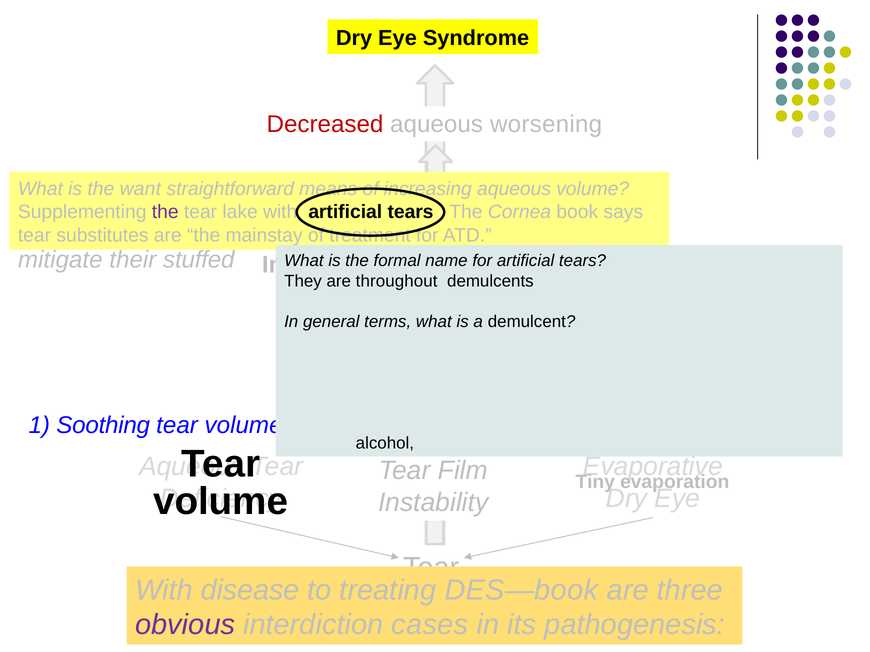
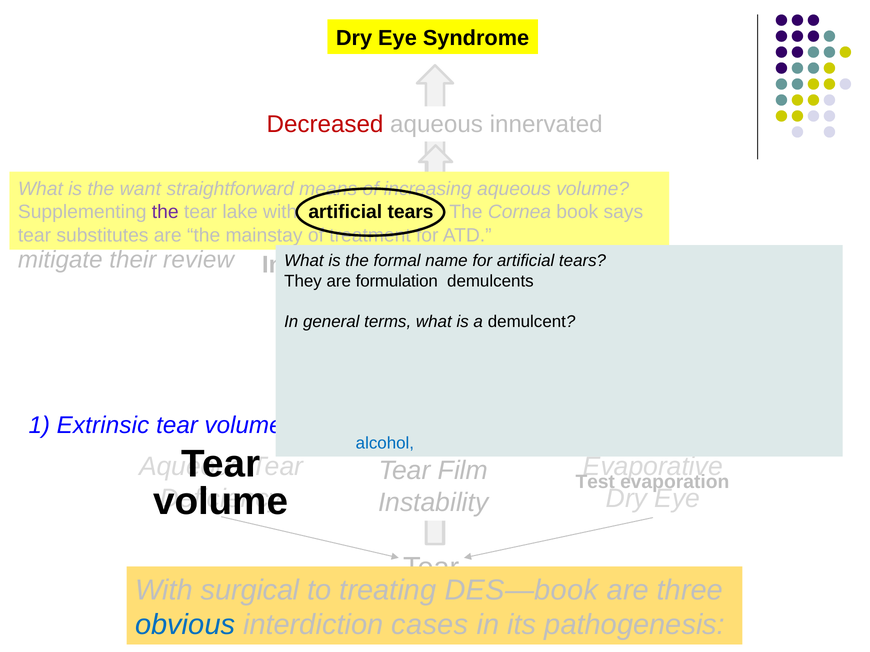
worsening: worsening -> innervated
stuffed: stuffed -> review
throughout: throughout -> formulation
1 Soothing: Soothing -> Extrinsic
alcohol colour: black -> blue
Tiny: Tiny -> Test
disease: disease -> surgical
obvious colour: purple -> blue
